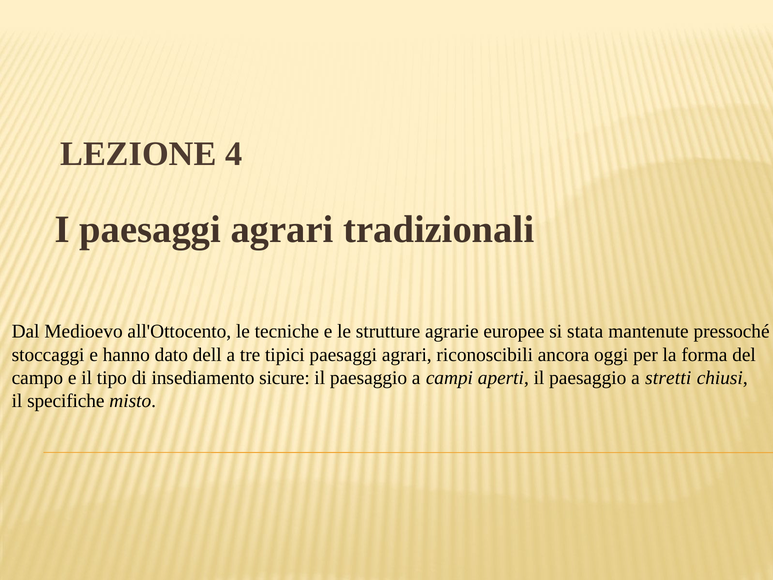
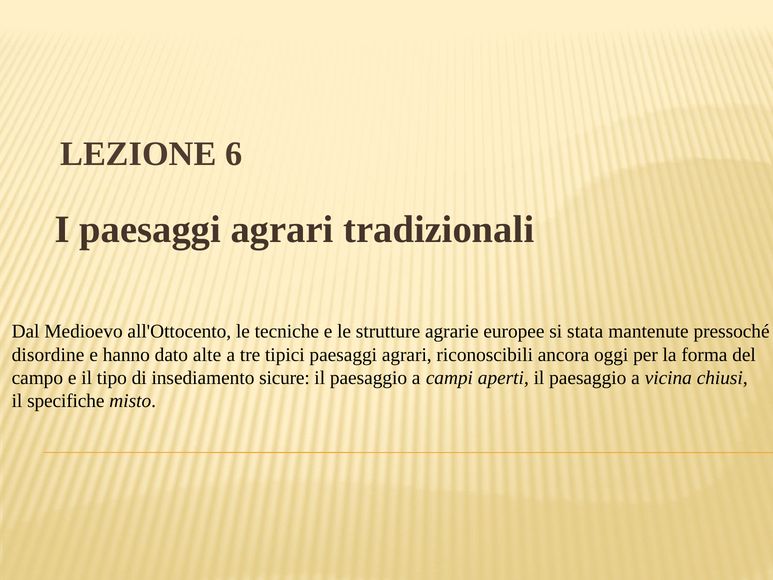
4: 4 -> 6
stoccaggi: stoccaggi -> disordine
dell: dell -> alte
stretti: stretti -> vicina
